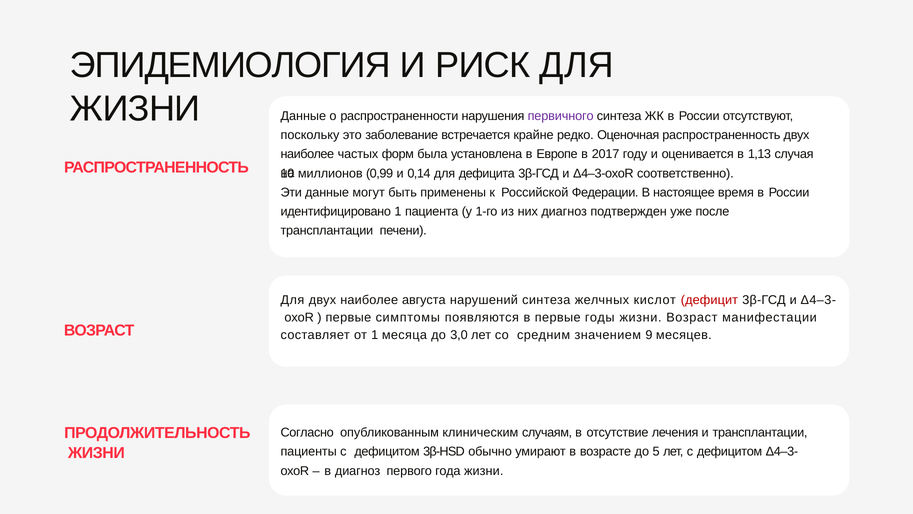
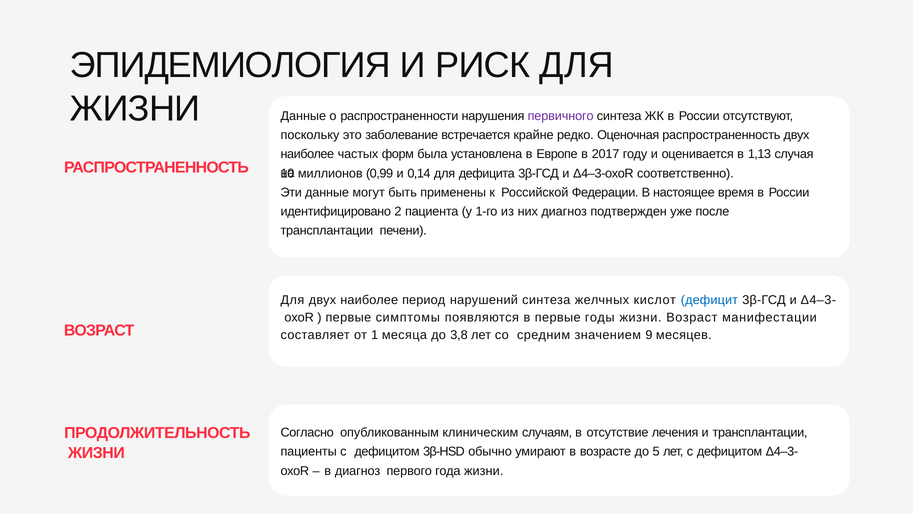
идентифицировано 1: 1 -> 2
августа: августа -> период
дефицит colour: red -> blue
3,0: 3,0 -> 3,8
